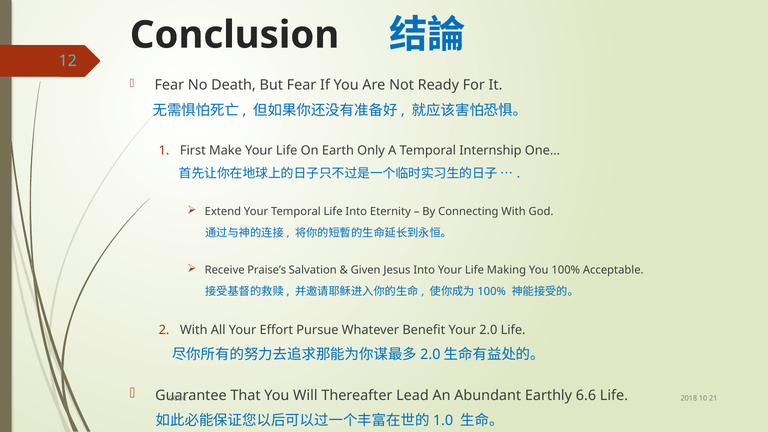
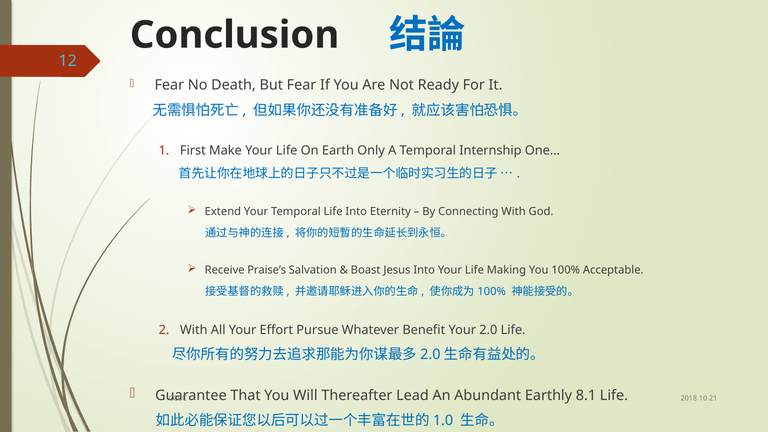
Given: Given -> Boast
6.6: 6.6 -> 8.1
